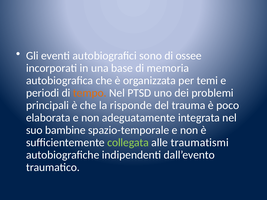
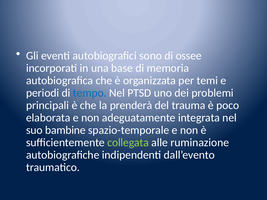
tempo colour: orange -> blue
risponde: risponde -> prenderà
traumatismi: traumatismi -> ruminazione
